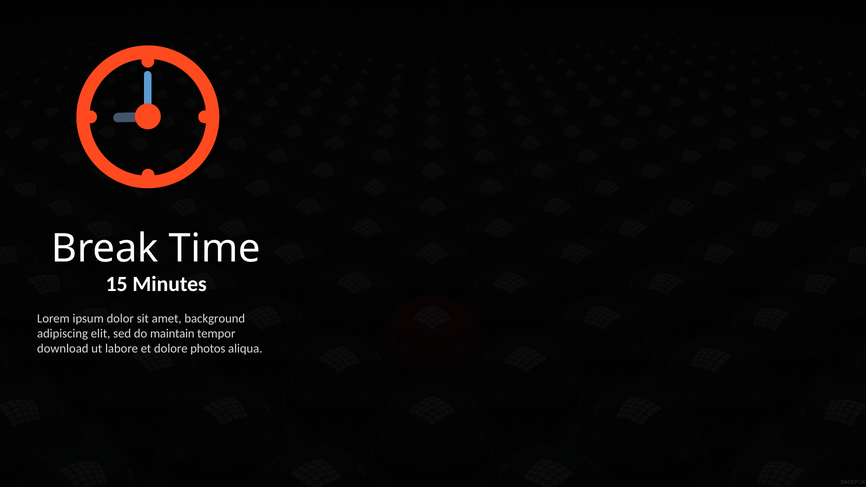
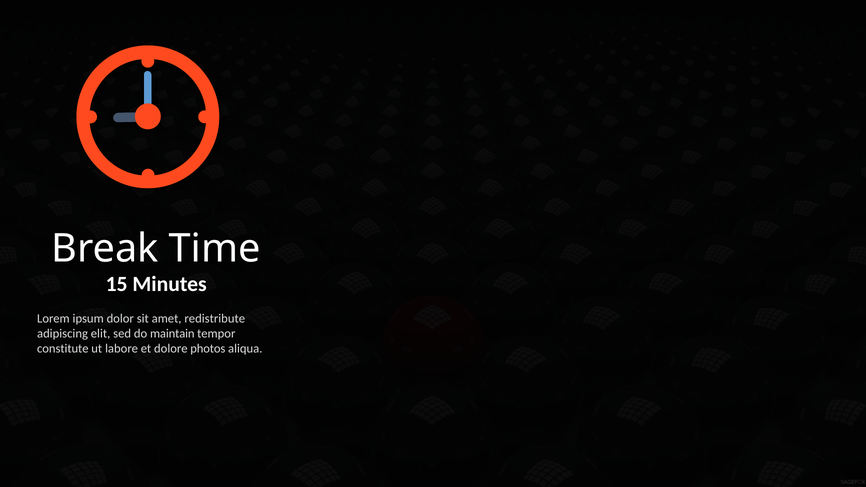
background: background -> redistribute
download: download -> constitute
